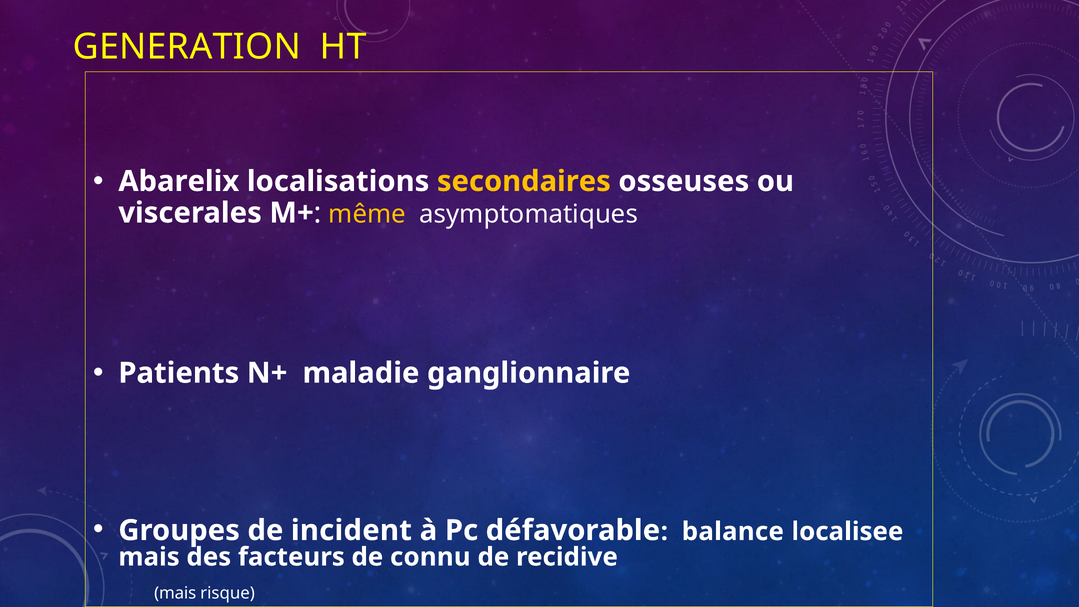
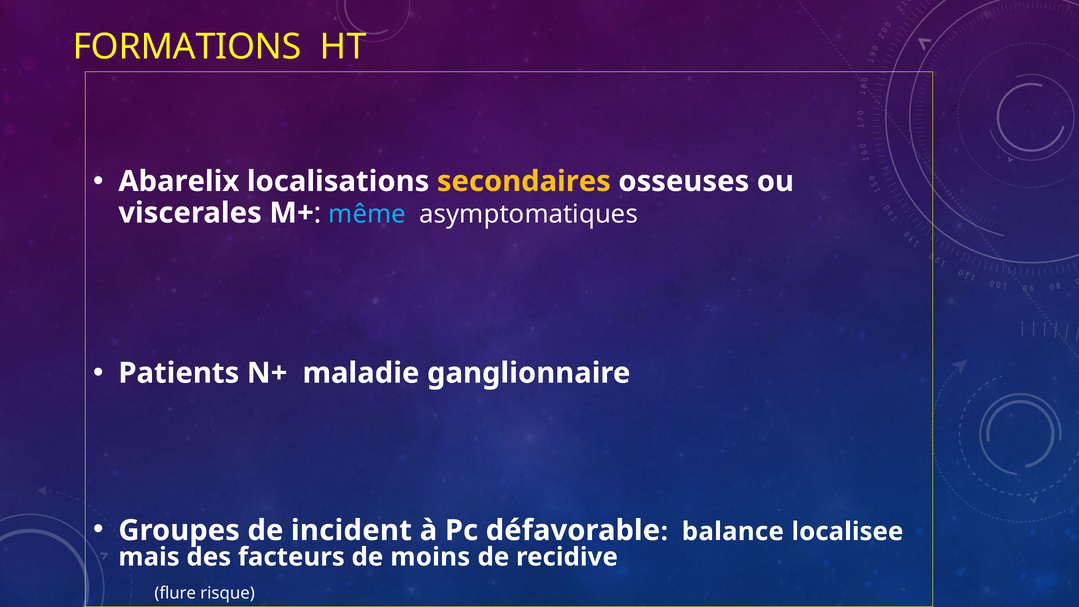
GENERATION: GENERATION -> FORMATIONS
même colour: yellow -> light blue
connu: connu -> moins
mais at (175, 593): mais -> flure
